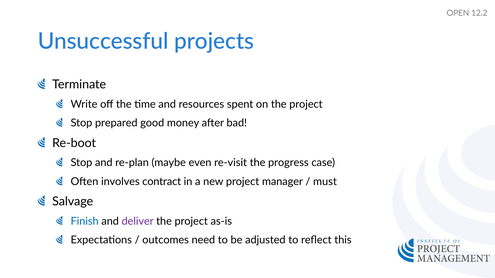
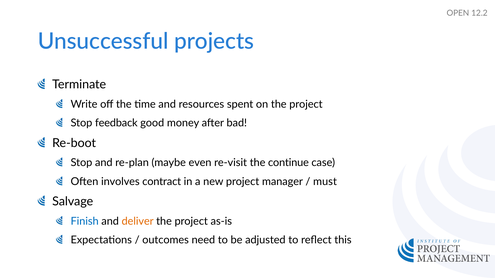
prepared: prepared -> feedback
progress: progress -> continue
deliver colour: purple -> orange
